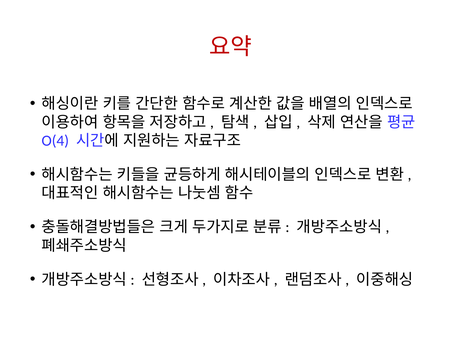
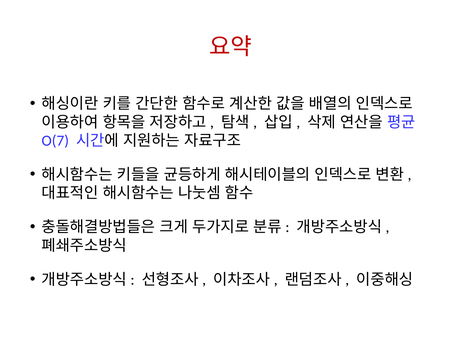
O(4: O(4 -> O(7
